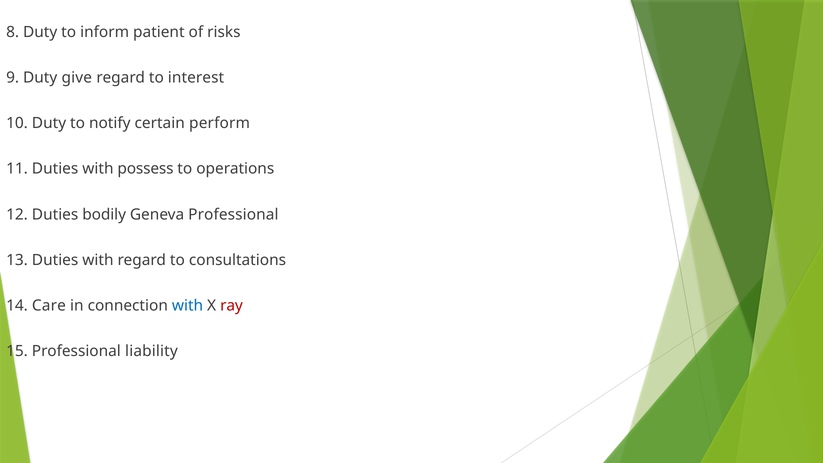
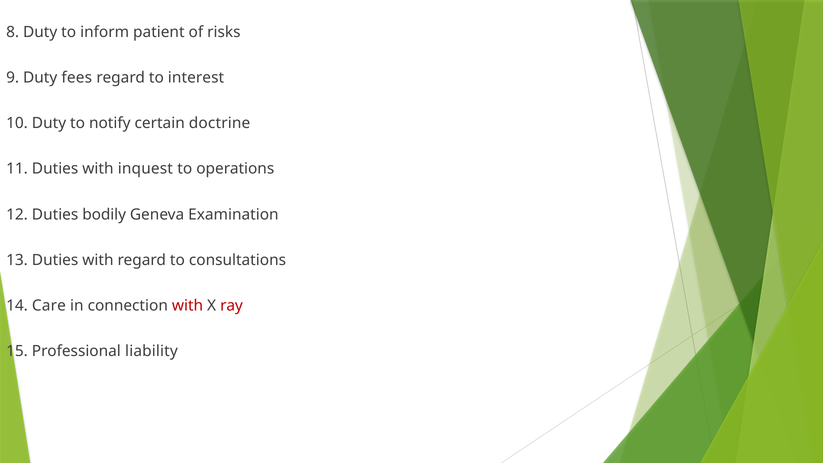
give: give -> fees
perform: perform -> doctrine
possess: possess -> inquest
Geneva Professional: Professional -> Examination
with at (188, 306) colour: blue -> red
